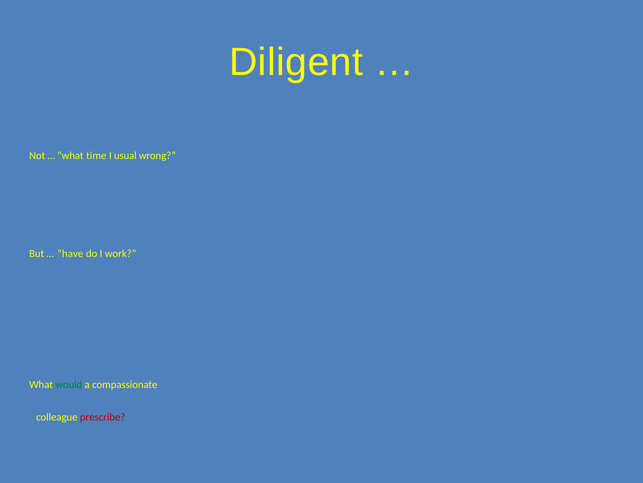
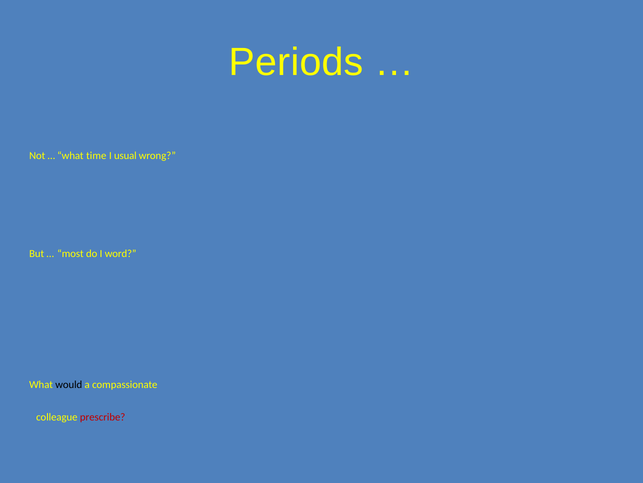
Diligent: Diligent -> Periods
have: have -> most
work: work -> word
would colour: green -> black
